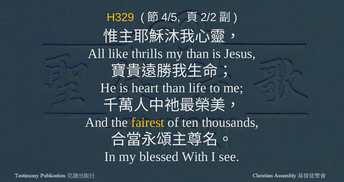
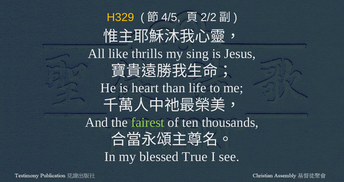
my than: than -> sing
fairest colour: yellow -> light green
With: With -> True
